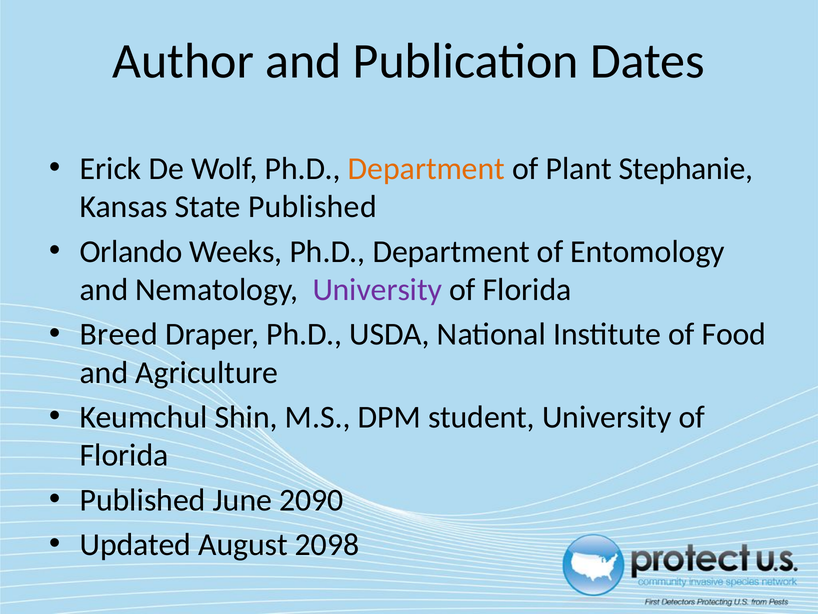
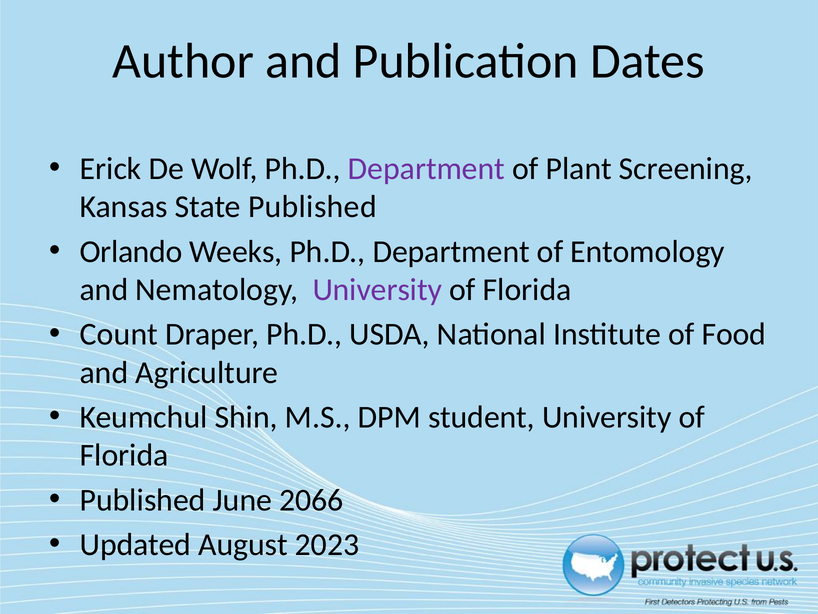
Department at (426, 169) colour: orange -> purple
Stephanie: Stephanie -> Screening
Breed: Breed -> Count
2090: 2090 -> 2066
2098: 2098 -> 2023
